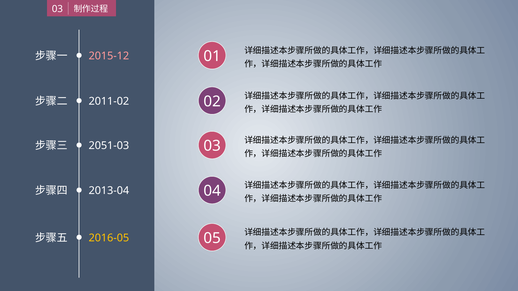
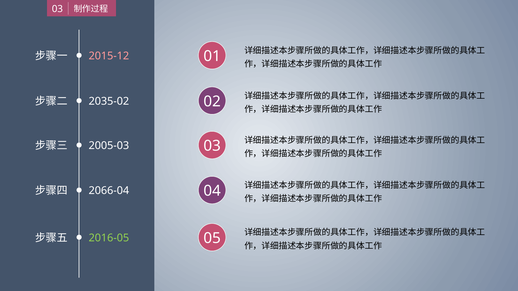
2011-02: 2011-02 -> 2035-02
2051-03: 2051-03 -> 2005-03
2013-04: 2013-04 -> 2066-04
2016-05 colour: yellow -> light green
